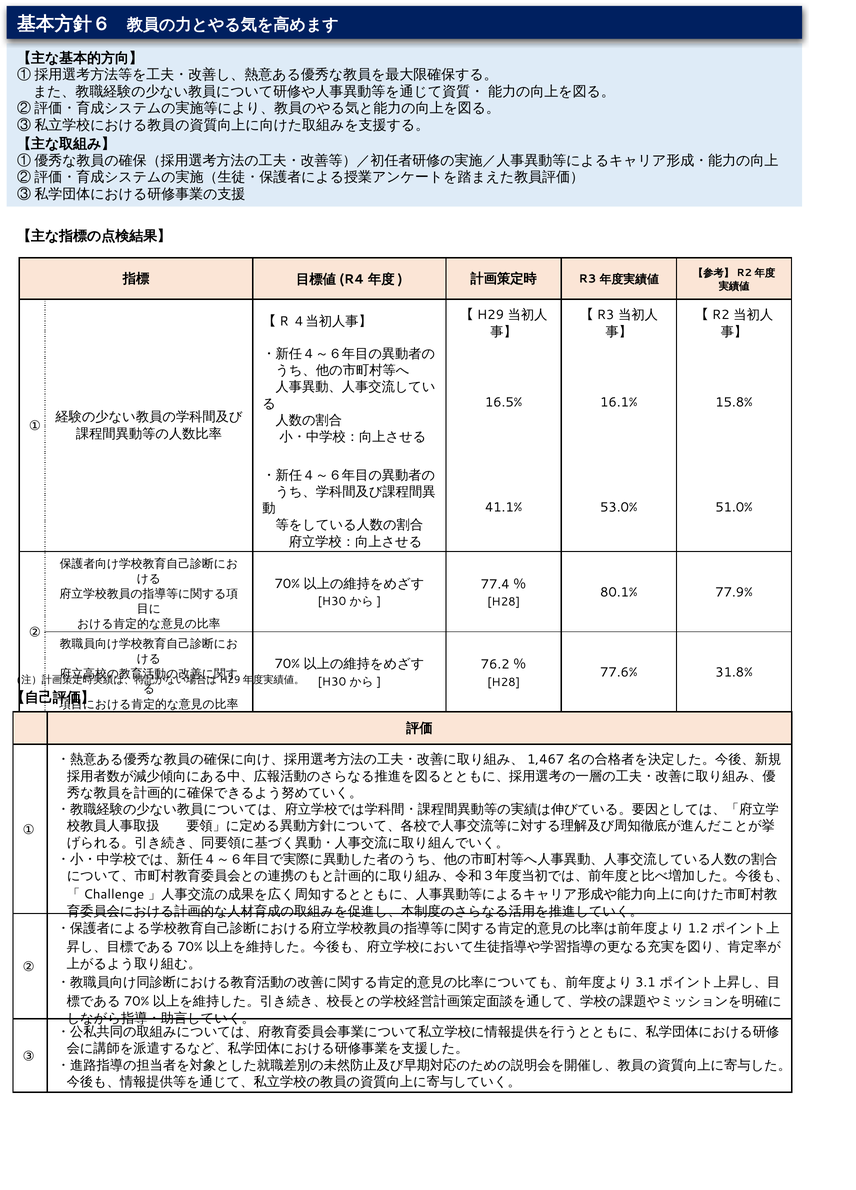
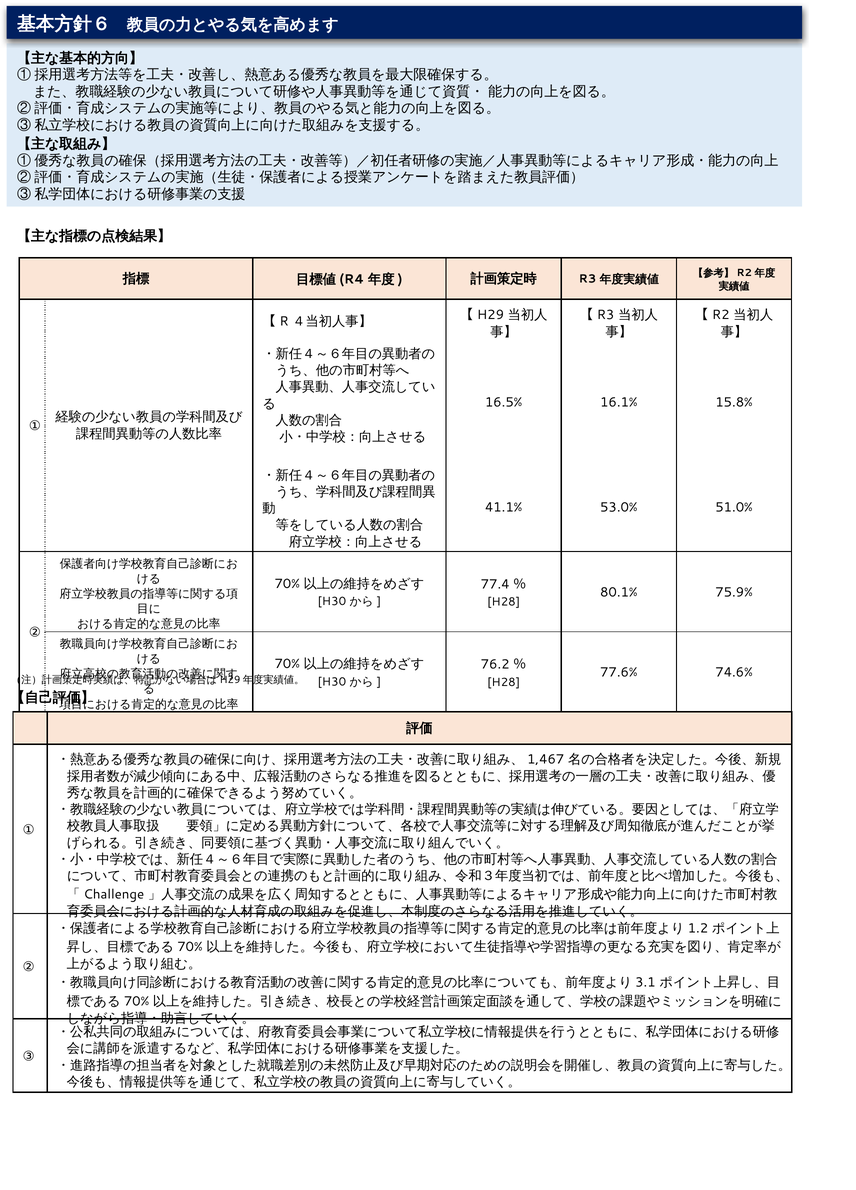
77.9%: 77.9% -> 75.9%
31.8%: 31.8% -> 74.6%
